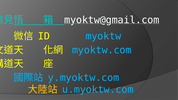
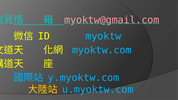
myoktw@gmail.com colour: white -> pink
